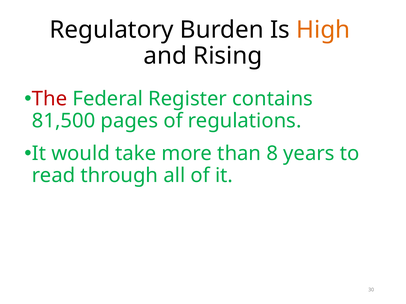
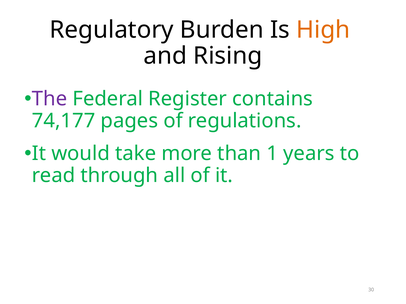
The colour: red -> purple
81,500: 81,500 -> 74,177
8: 8 -> 1
